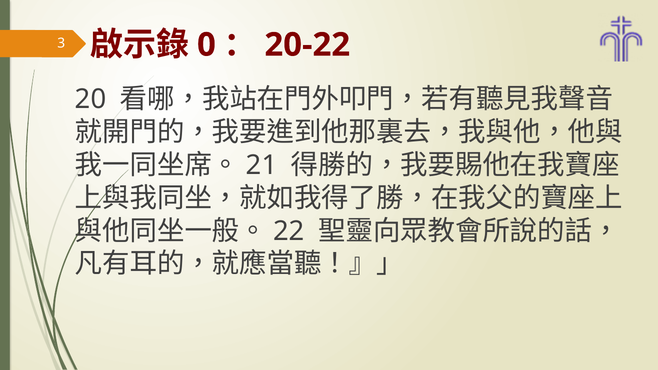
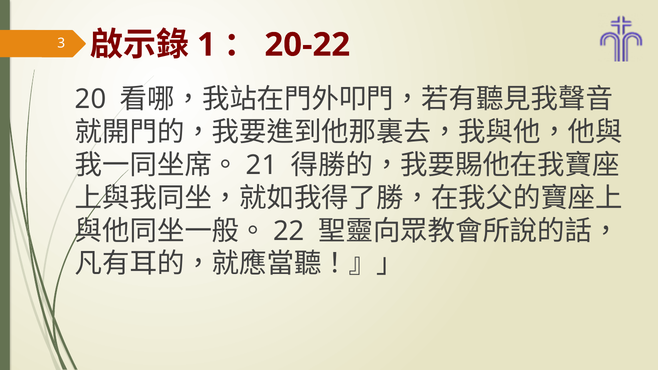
0: 0 -> 1
